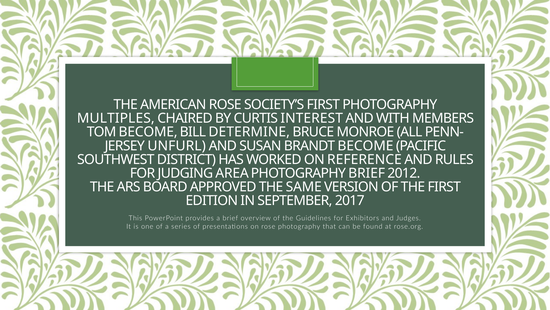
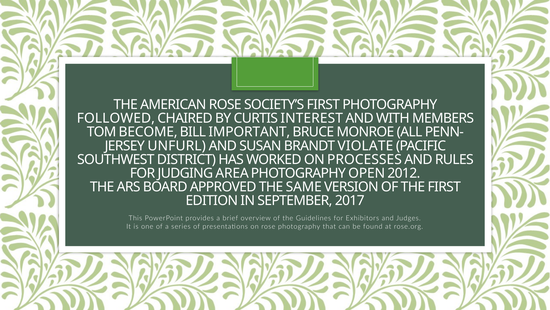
MULTIPLES: MULTIPLES -> FOLLOWED
DETERMINE: DETERMINE -> IMPORTANT
BRANDT BECOME: BECOME -> VIOLATE
REFERENCE: REFERENCE -> PROCESSES
PHOTOGRAPHY BRIEF: BRIEF -> OPEN
